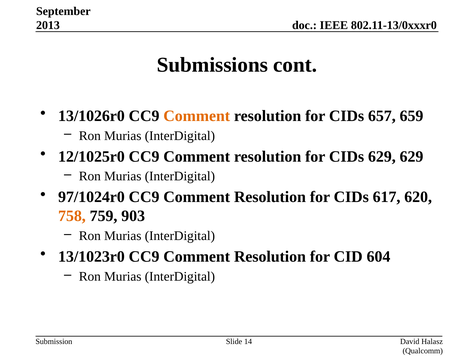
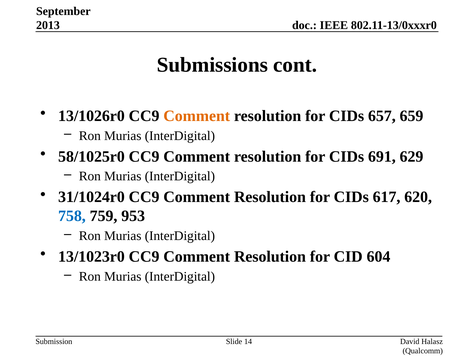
12/1025r0: 12/1025r0 -> 58/1025r0
CIDs 629: 629 -> 691
97/1024r0: 97/1024r0 -> 31/1024r0
758 colour: orange -> blue
903: 903 -> 953
